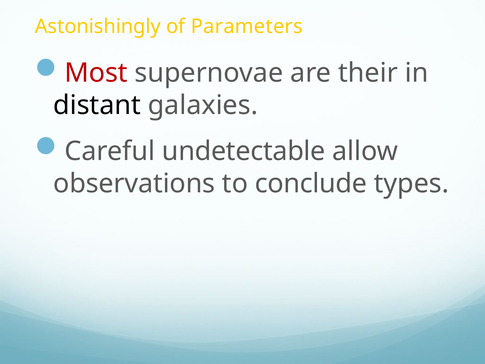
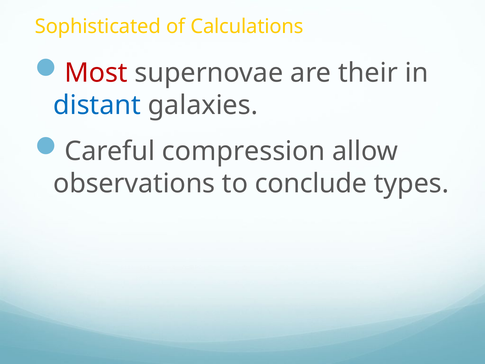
Astonishingly: Astonishingly -> Sophisticated
Parameters: Parameters -> Calculations
distant colour: black -> blue
undetectable: undetectable -> compression
